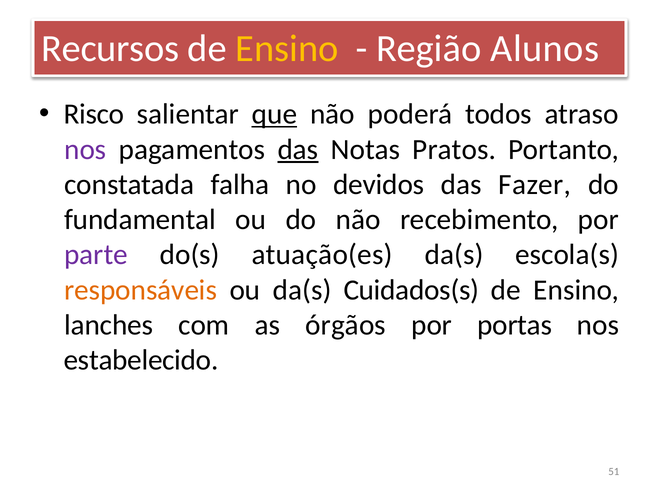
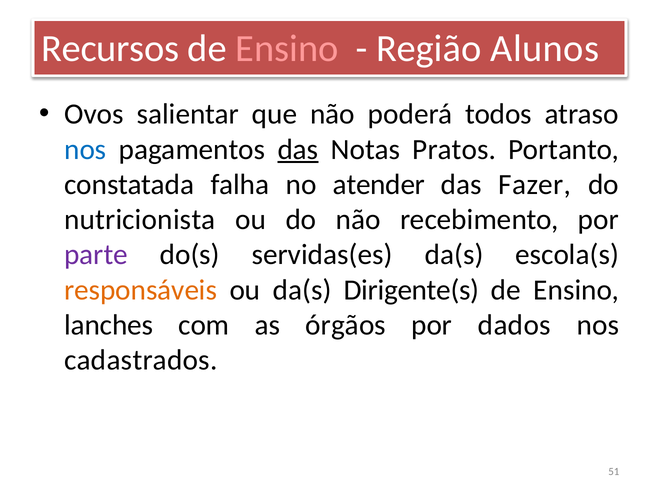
Ensino at (287, 49) colour: yellow -> pink
Risco: Risco -> Ovos
que underline: present -> none
nos at (85, 149) colour: purple -> blue
devidos: devidos -> atender
fundamental: fundamental -> nutricionista
atuação(es: atuação(es -> servidas(es
Cuidados(s: Cuidados(s -> Dirigente(s
portas: portas -> dados
estabelecido: estabelecido -> cadastrados
